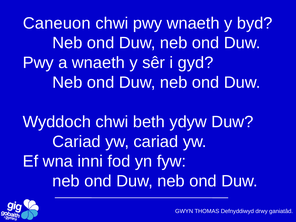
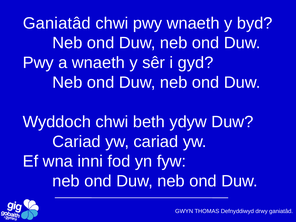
Caneuon at (57, 23): Caneuon -> Ganiatâd
